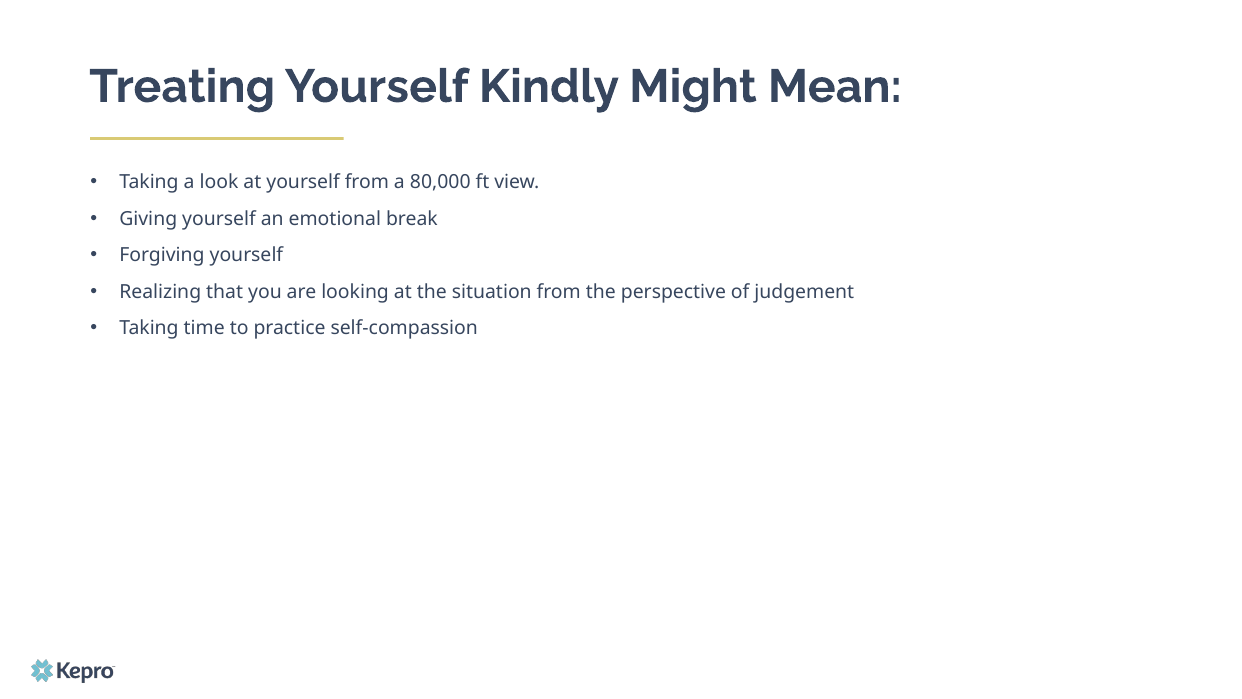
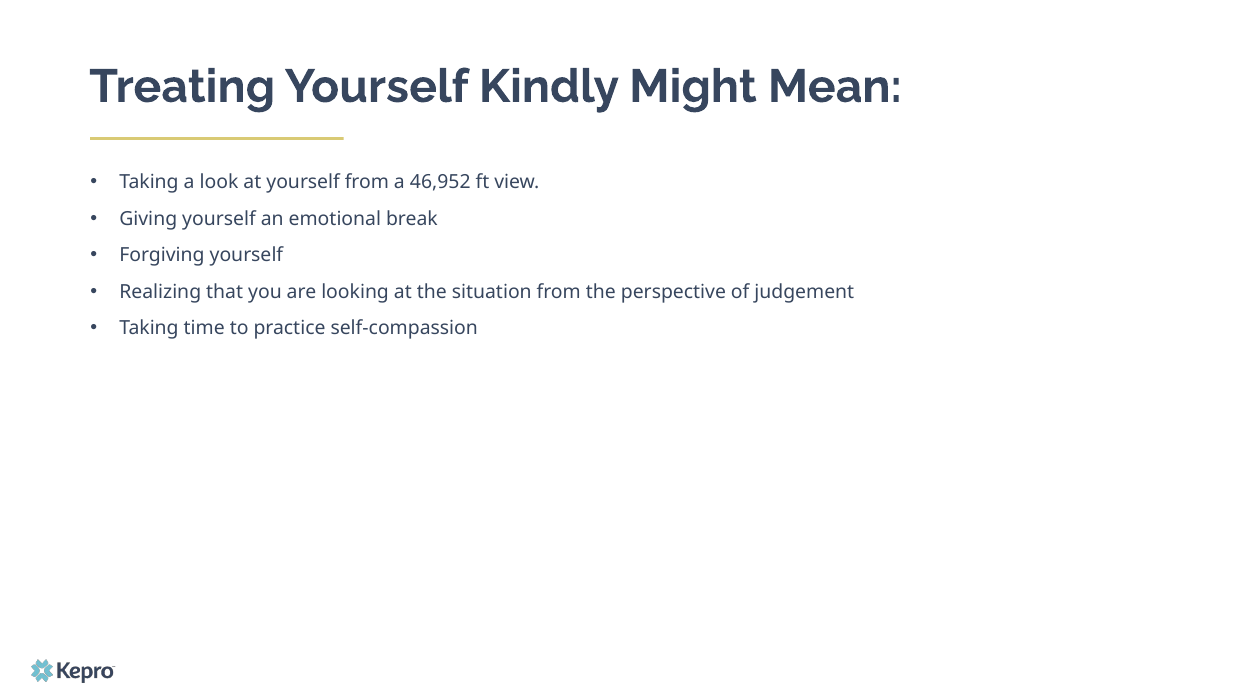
80,000: 80,000 -> 46,952
